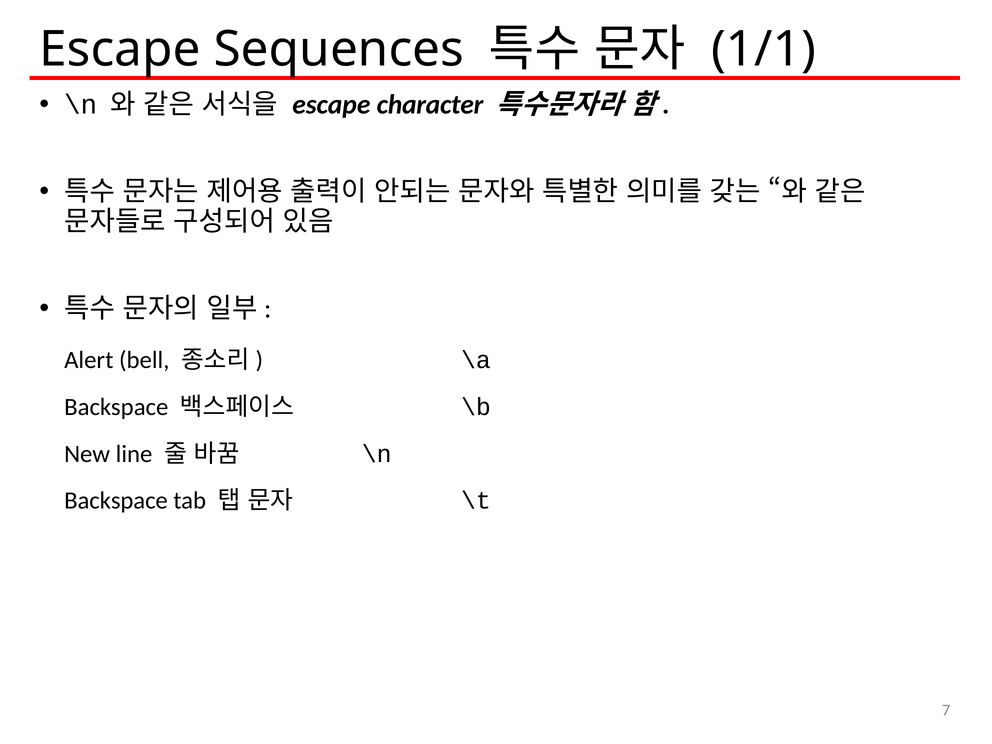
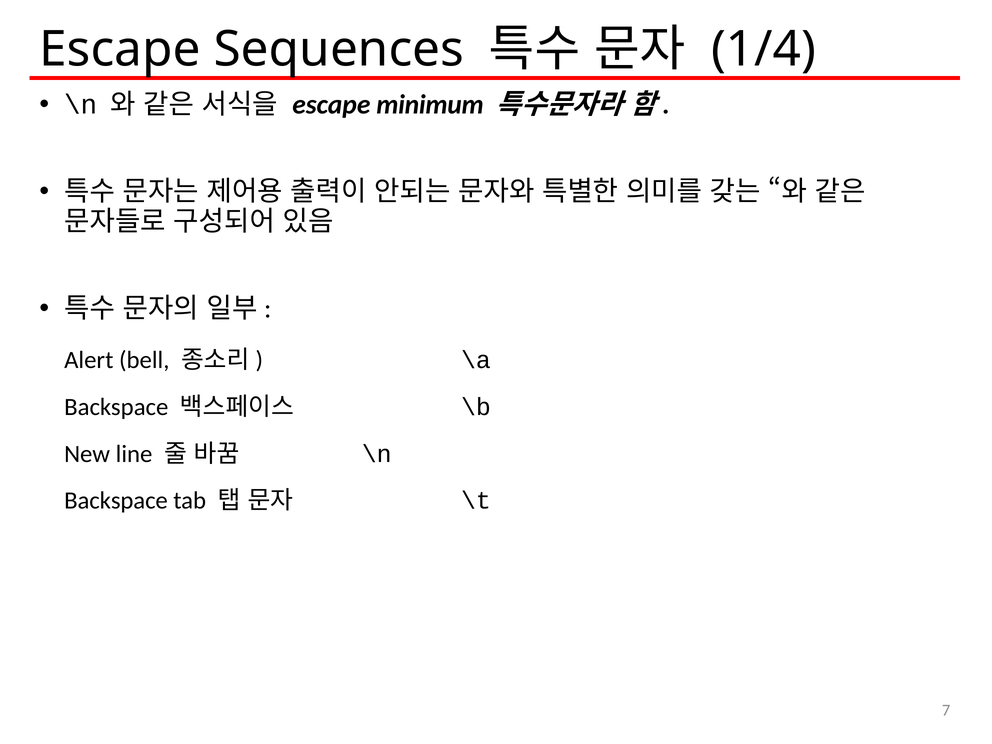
1/1: 1/1 -> 1/4
character: character -> minimum
